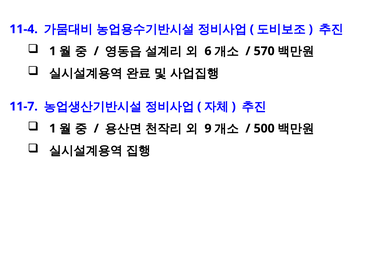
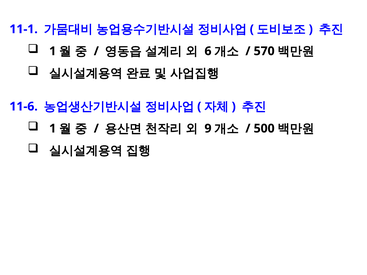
11-4: 11-4 -> 11-1
11-7: 11-7 -> 11-6
